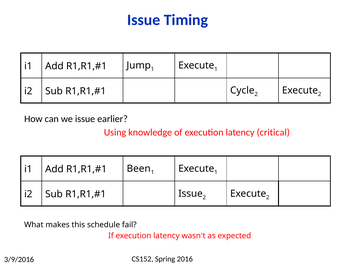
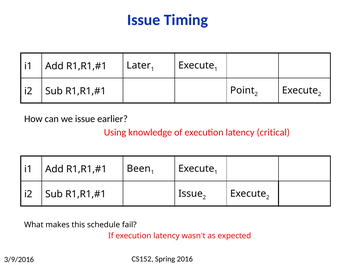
Jump: Jump -> Later
Cycle: Cycle -> Point
